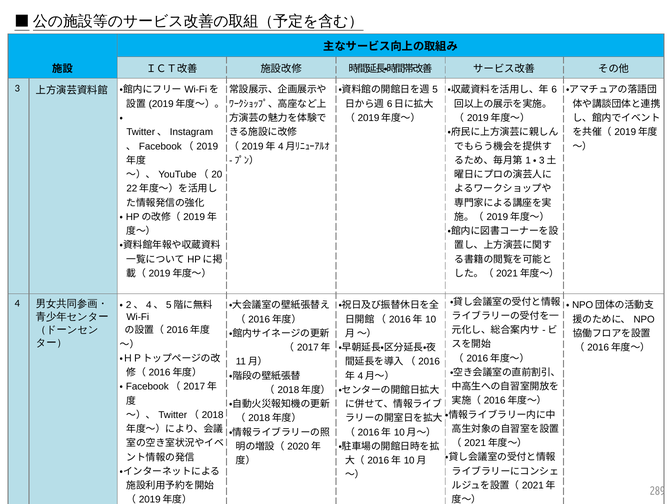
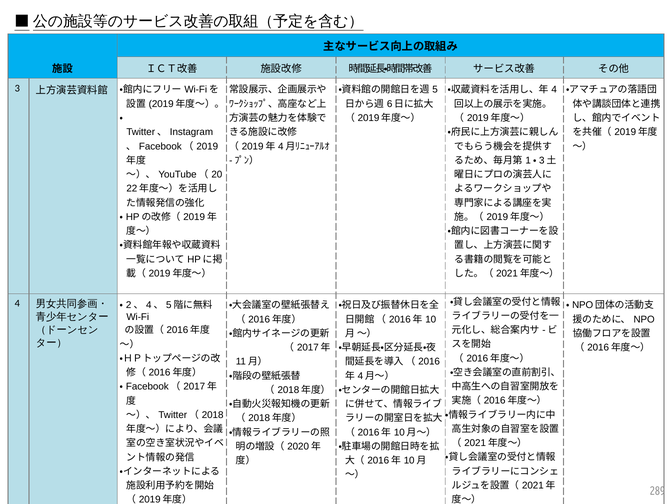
6 at (554, 90): 6 -> 4
